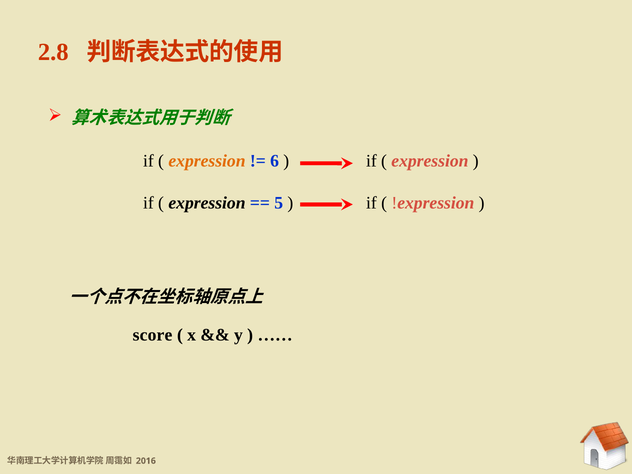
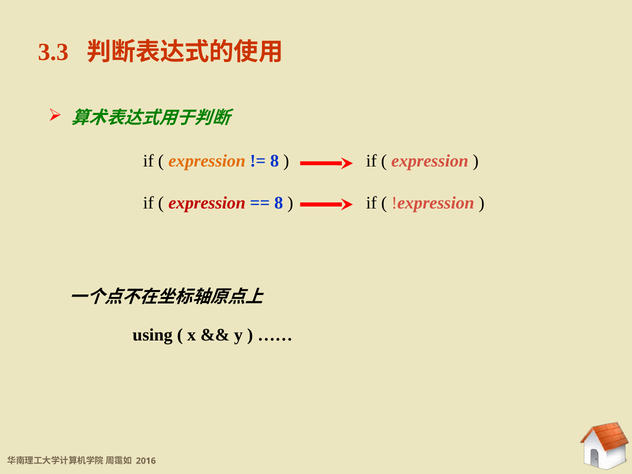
2.8: 2.8 -> 3.3
6 at (275, 161): 6 -> 8
expression at (207, 203) colour: black -> red
5 at (279, 203): 5 -> 8
score: score -> using
